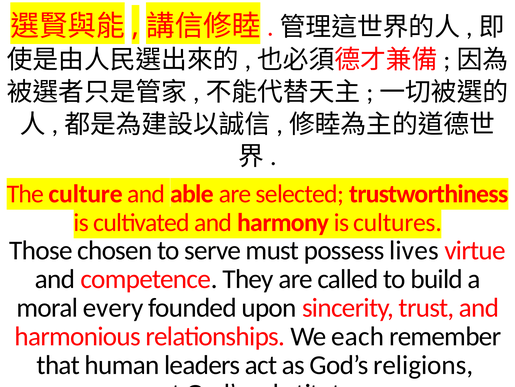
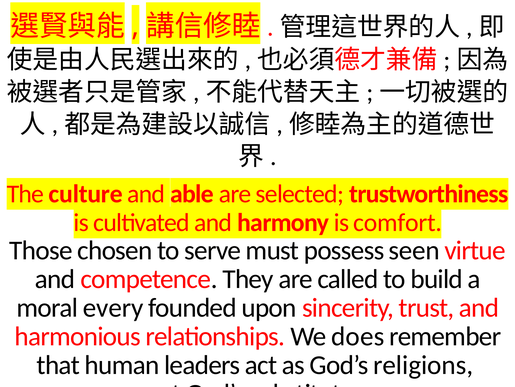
cultures: cultures -> comfort
lives: lives -> seen
each: each -> does
